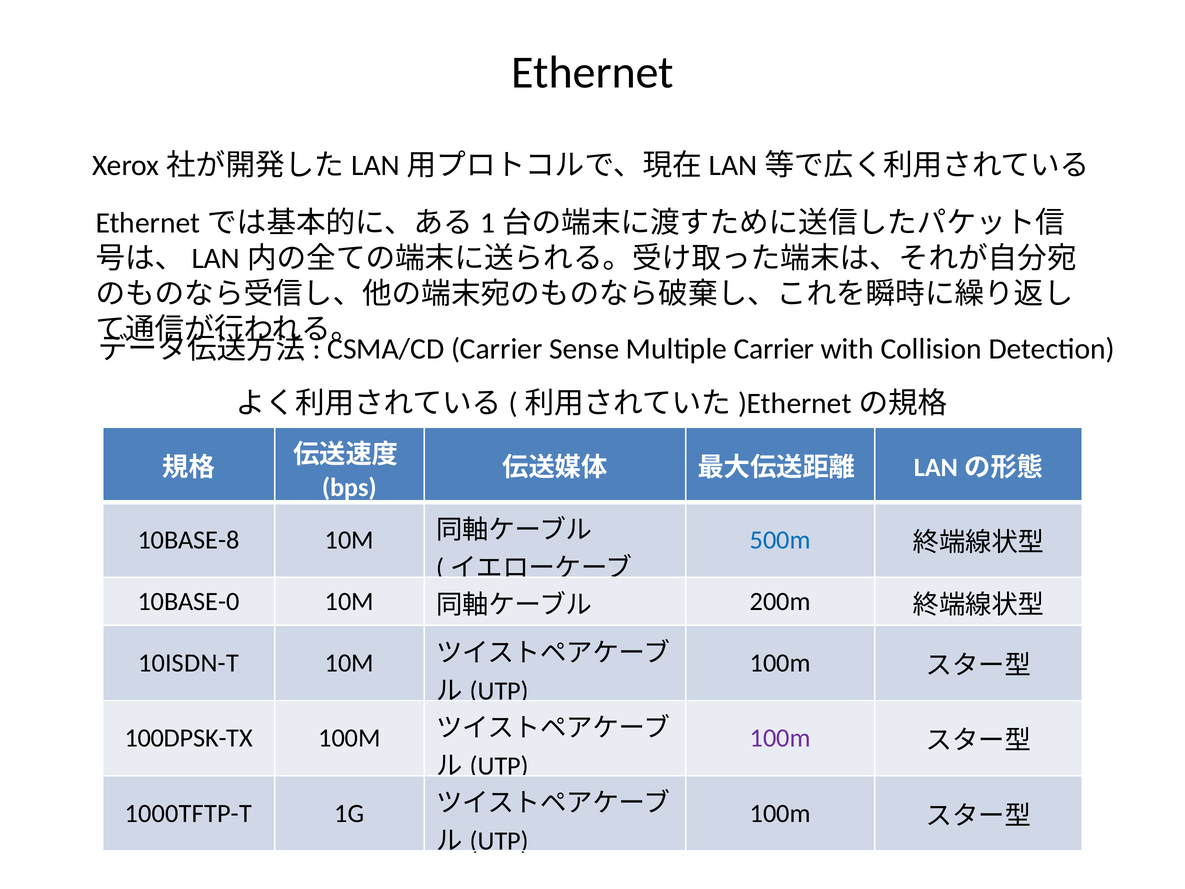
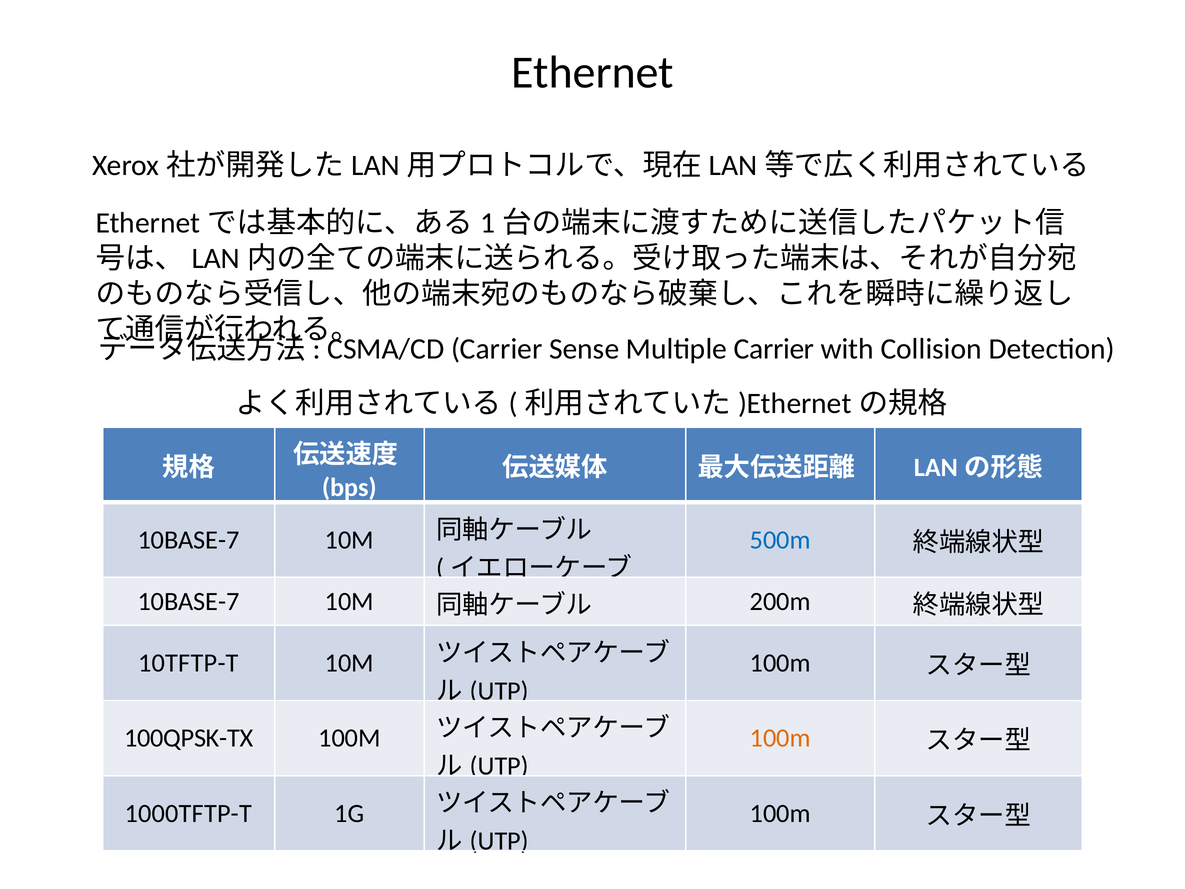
10BASE-8 at (189, 540): 10BASE-8 -> 10BASE-7
10BASE-0 at (189, 601): 10BASE-0 -> 10BASE-7
10ISDN-T: 10ISDN-T -> 10TFTP-T
100DPSK-TX: 100DPSK-TX -> 100QPSK-TX
100m at (780, 738) colour: purple -> orange
